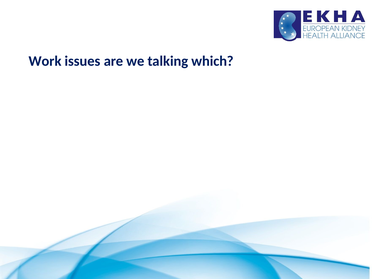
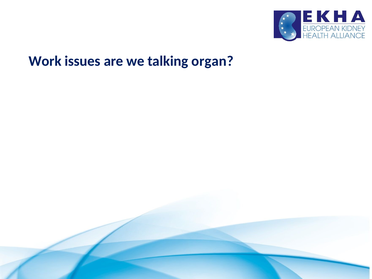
which: which -> organ
